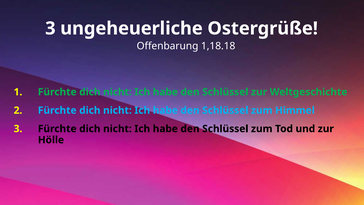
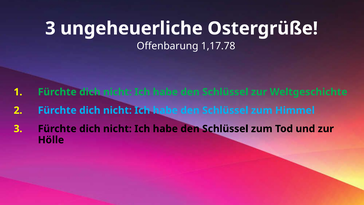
1,18.18: 1,18.18 -> 1,17.78
